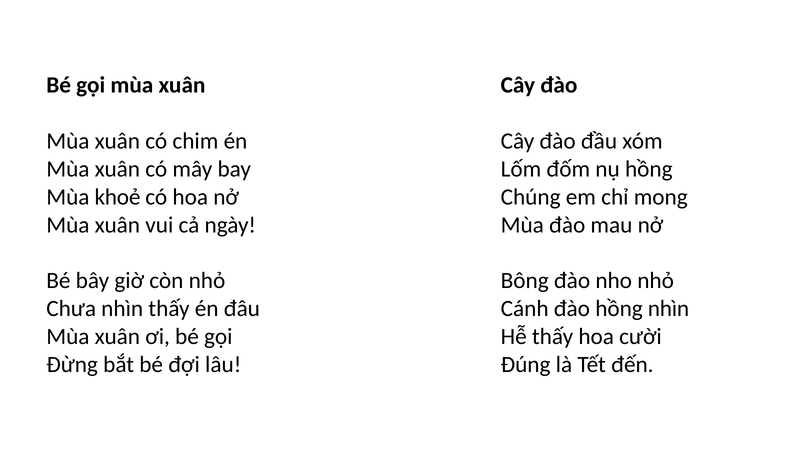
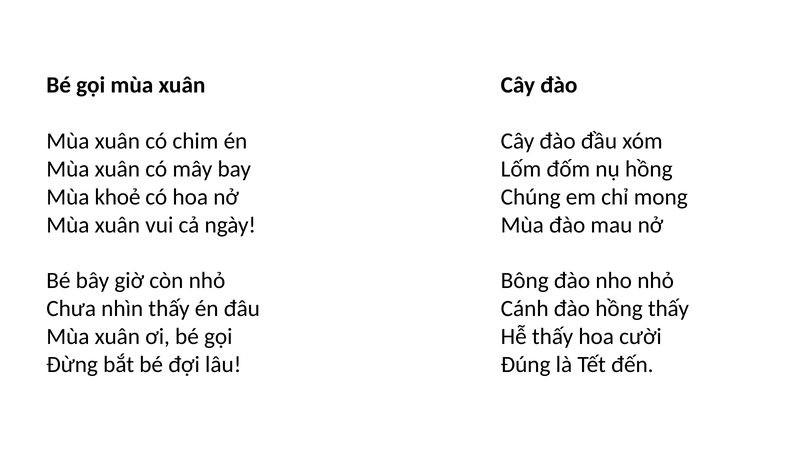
hồng nhìn: nhìn -> thấy
